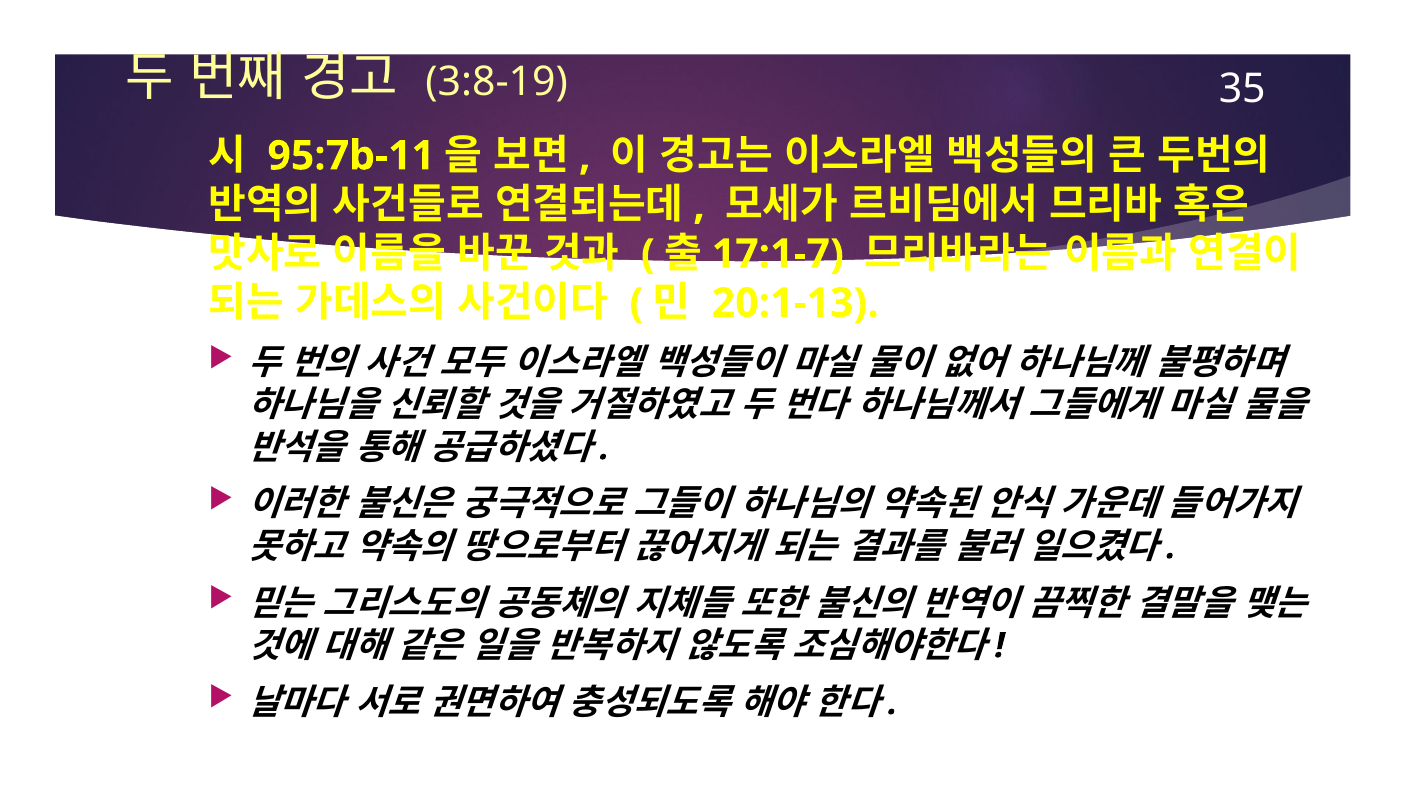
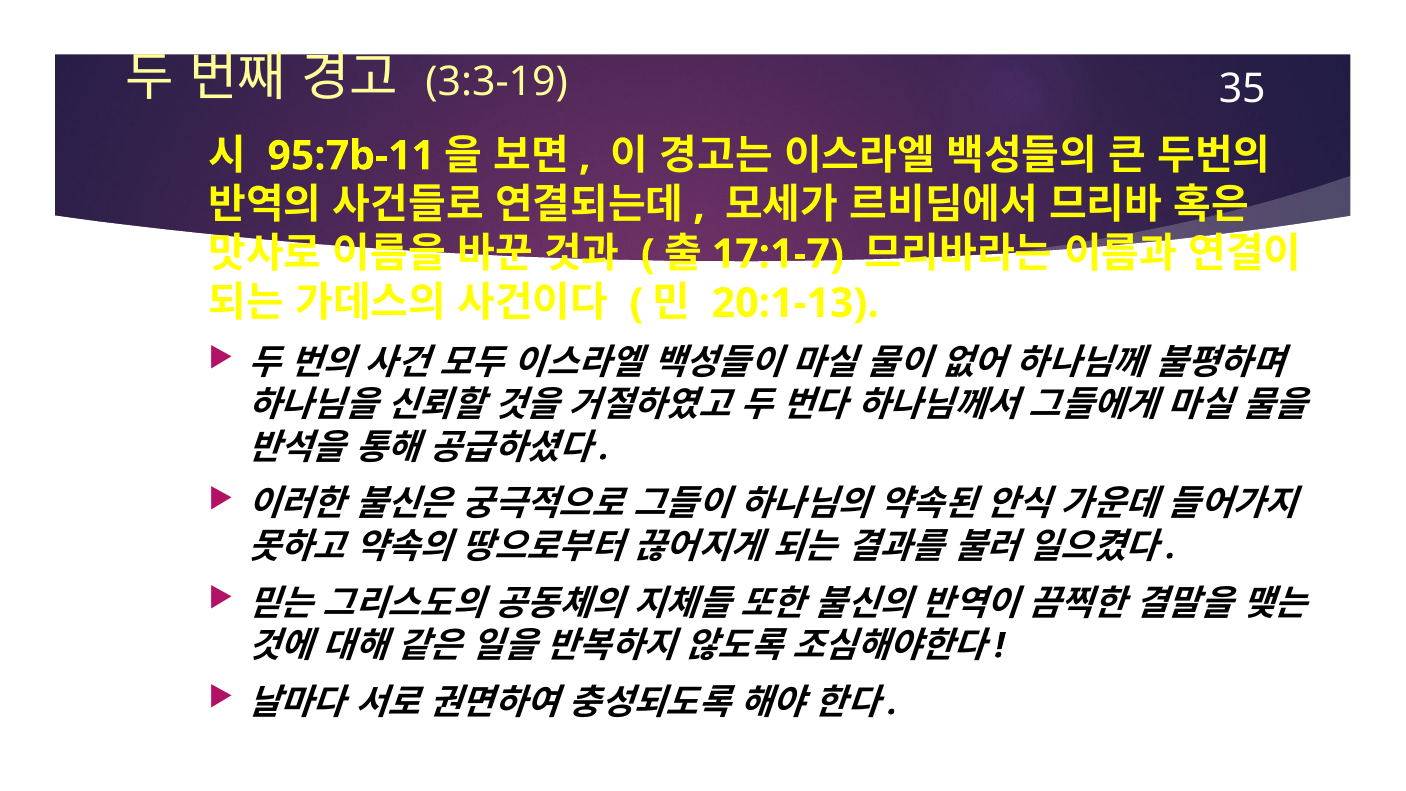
3:8-19: 3:8-19 -> 3:3-19
